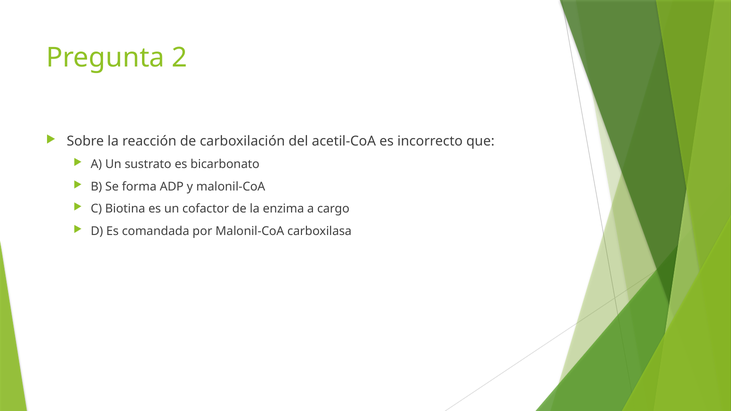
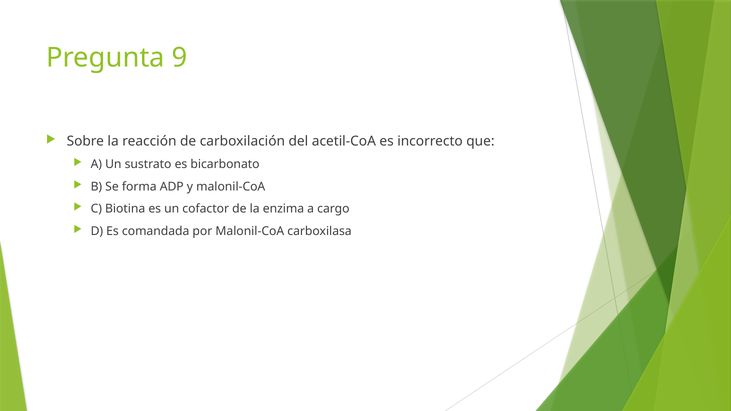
2: 2 -> 9
